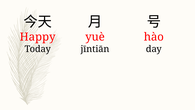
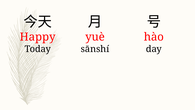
jīntiān: jīntiān -> sānshí
